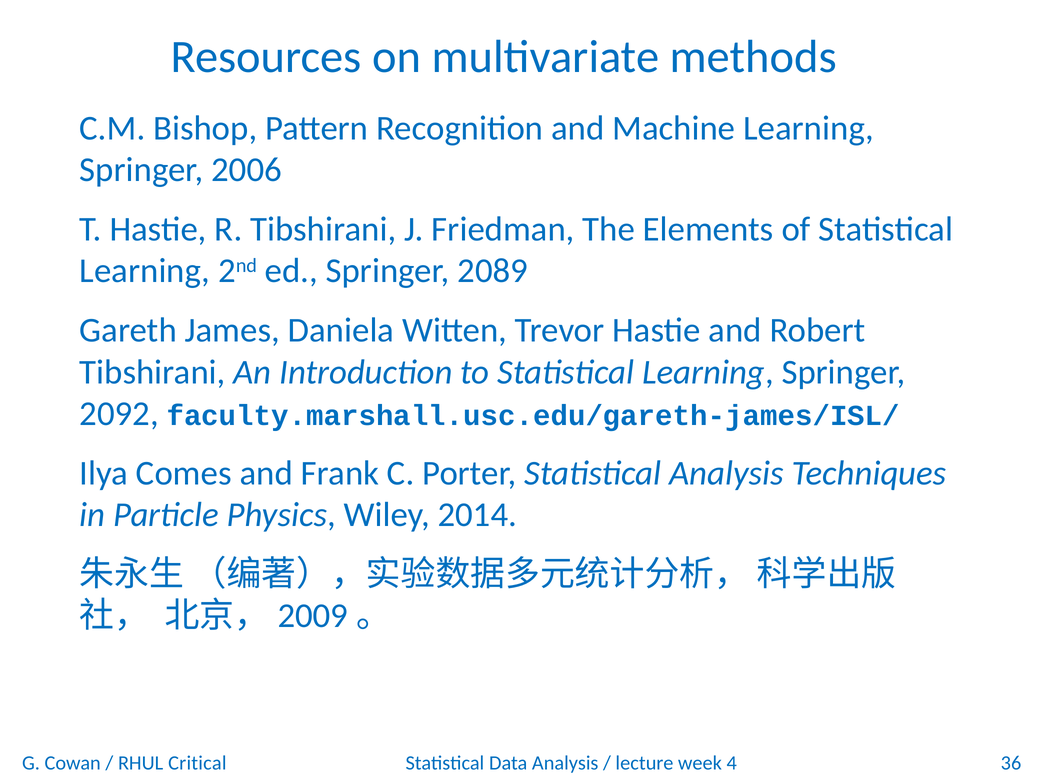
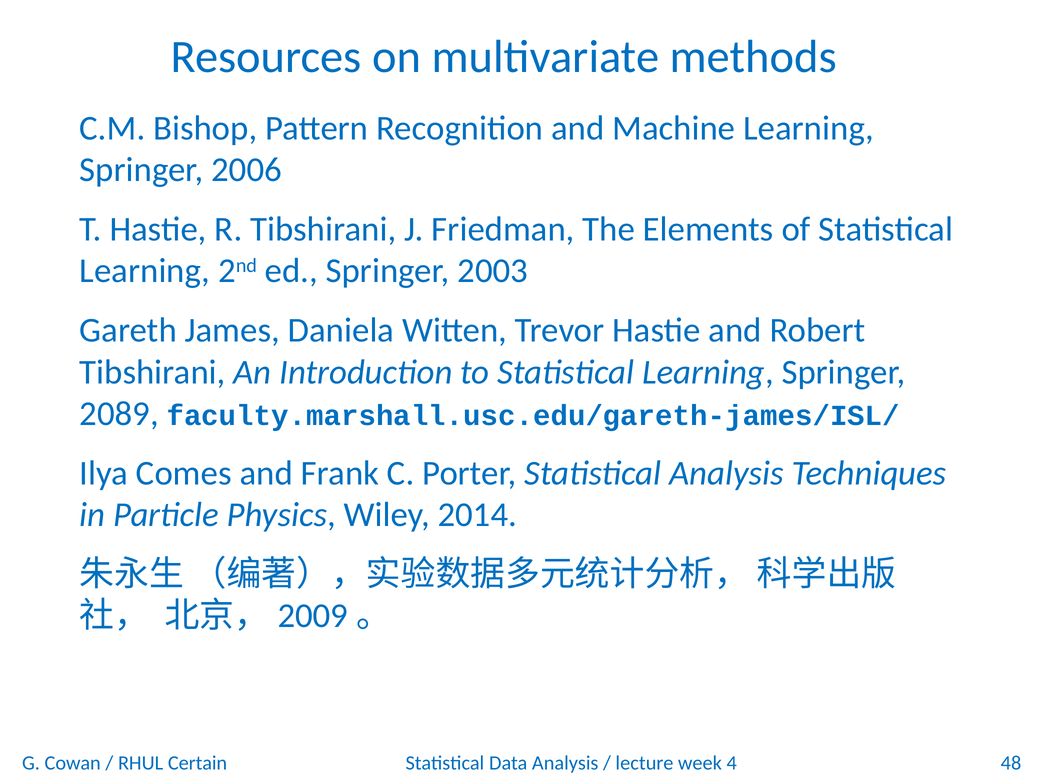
2089: 2089 -> 2003
2092: 2092 -> 2089
Critical: Critical -> Certain
36: 36 -> 48
